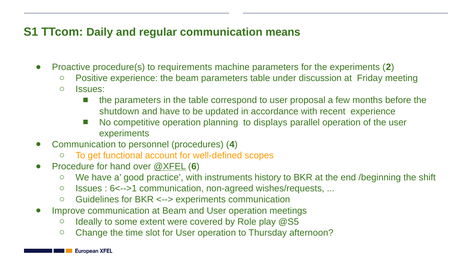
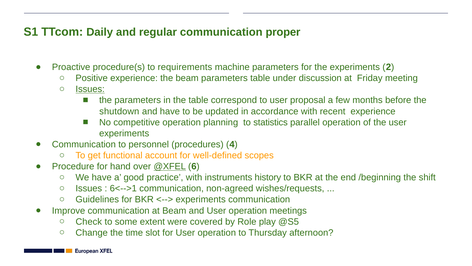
means: means -> proper
Issues at (90, 89) underline: none -> present
displays: displays -> statistics
Ideally: Ideally -> Check
